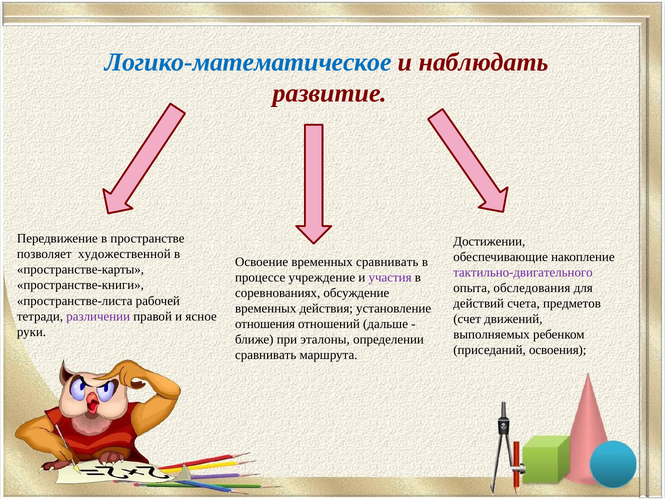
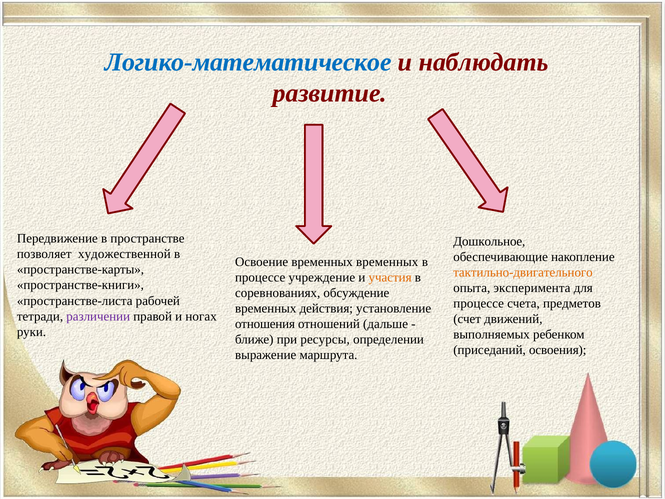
Достижении: Достижении -> Дошкольное
временных сравнивать: сравнивать -> временных
тактильно-двигательного colour: purple -> orange
участия colour: purple -> orange
обследования: обследования -> эксперимента
действий at (479, 303): действий -> процессе
ясное: ясное -> ногах
эталоны: эталоны -> ресурсы
сравнивать at (266, 355): сравнивать -> выражение
